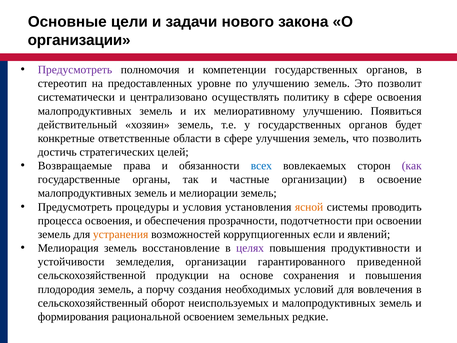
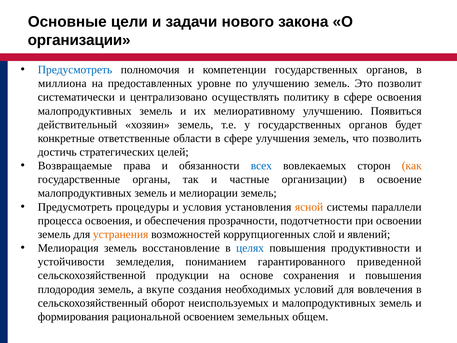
Предусмотреть at (75, 70) colour: purple -> blue
стереотип: стереотип -> миллиона
как colour: purple -> orange
проводить: проводить -> параллели
если: если -> слой
целях colour: purple -> blue
земледелия организации: организации -> пониманием
порчу: порчу -> вкупе
редкие: редкие -> общем
